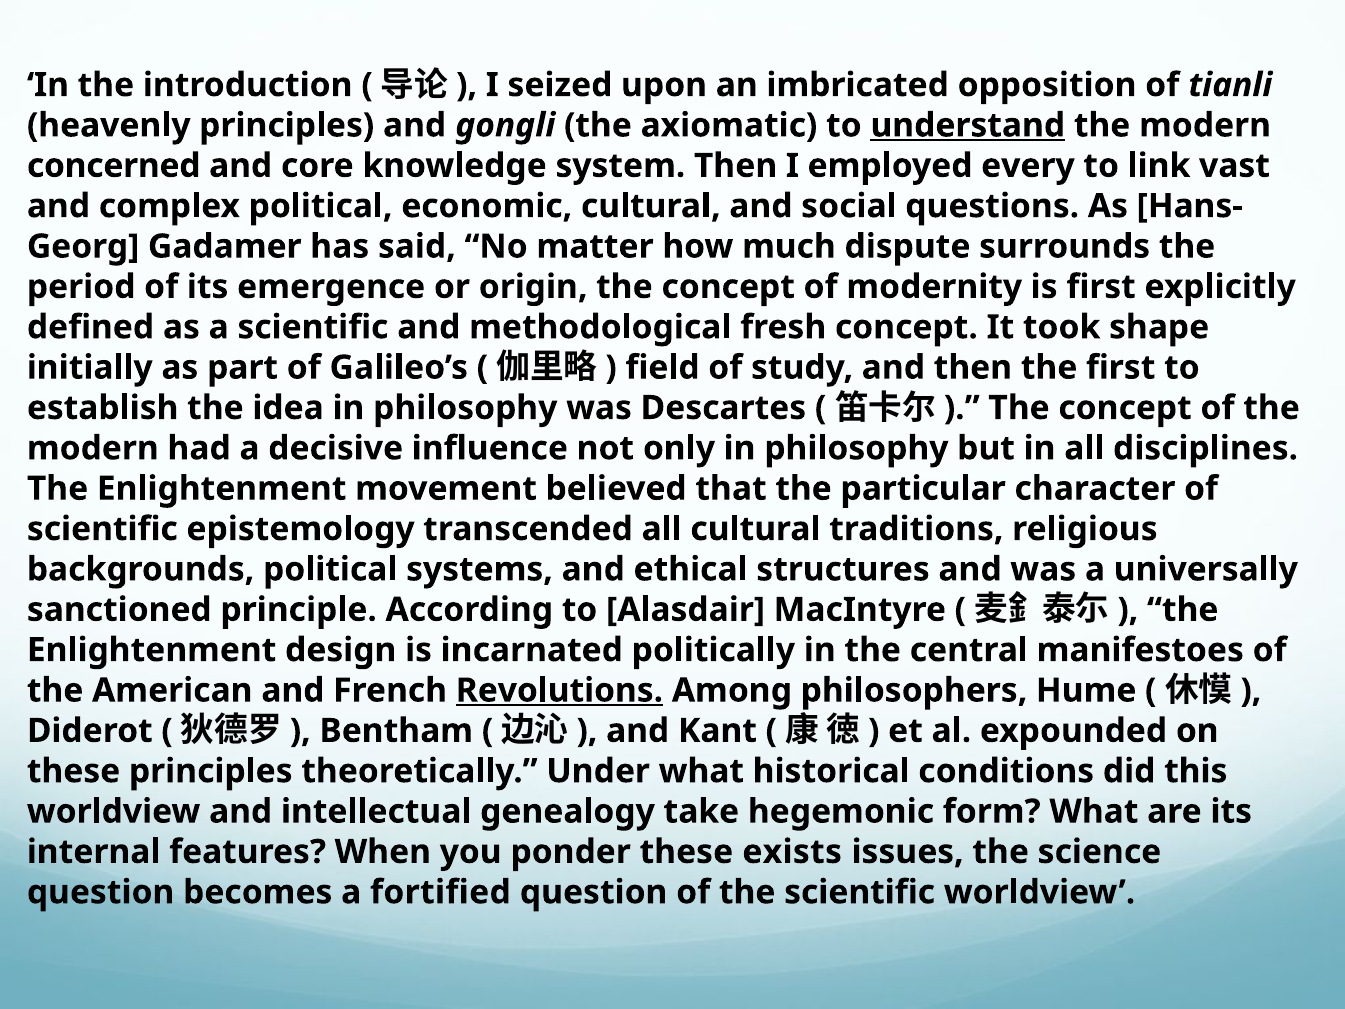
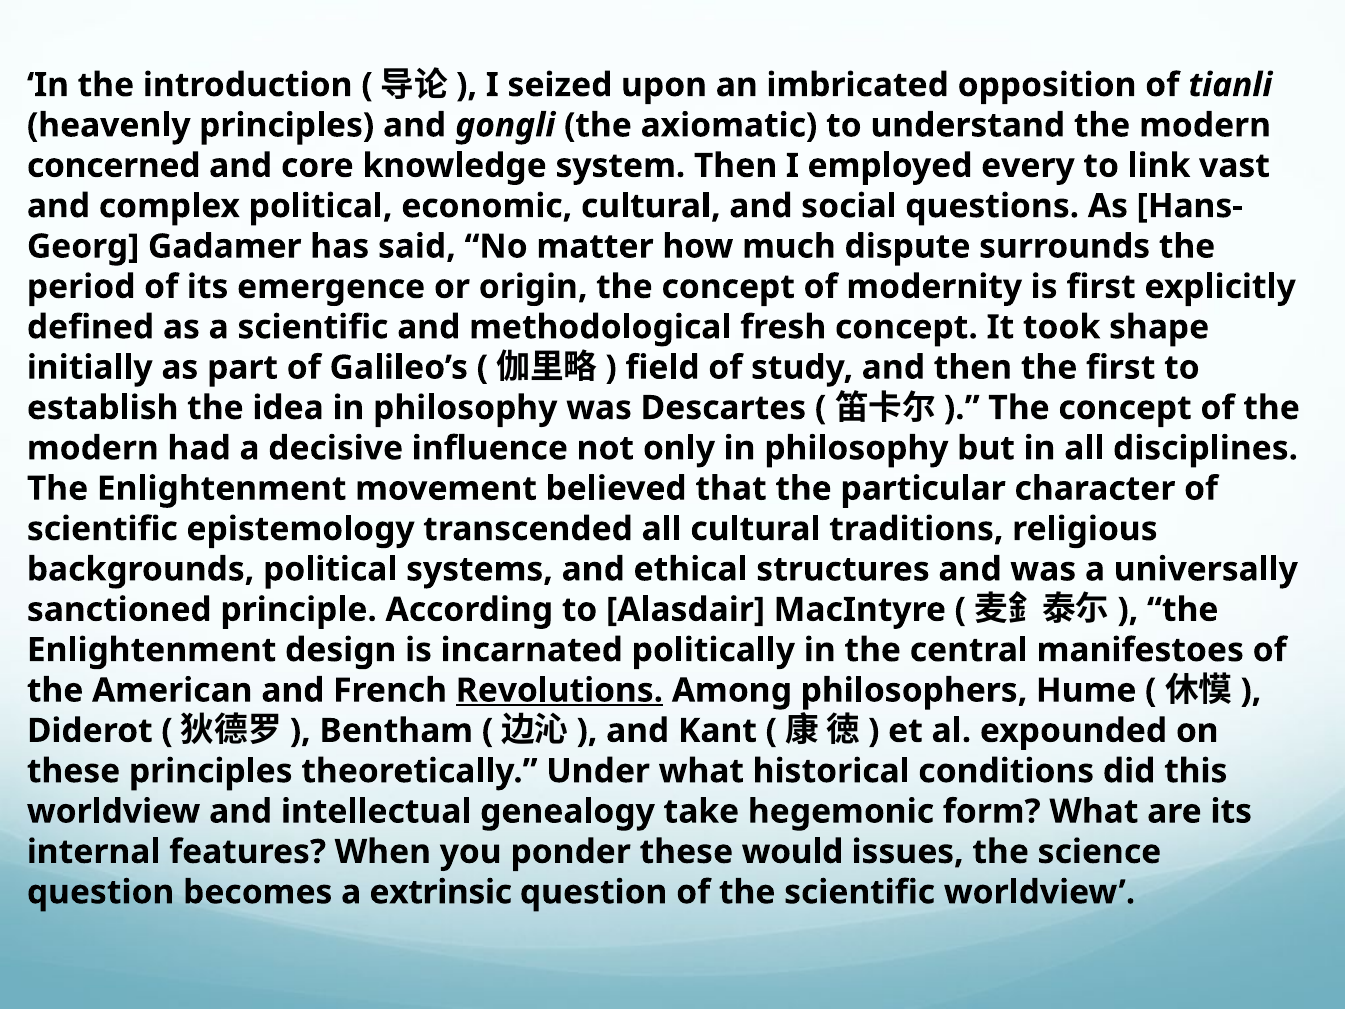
understand underline: present -> none
exists: exists -> would
fortified: fortified -> extrinsic
